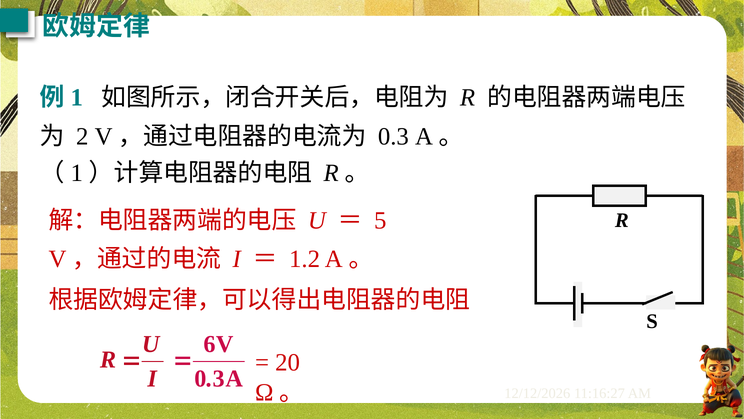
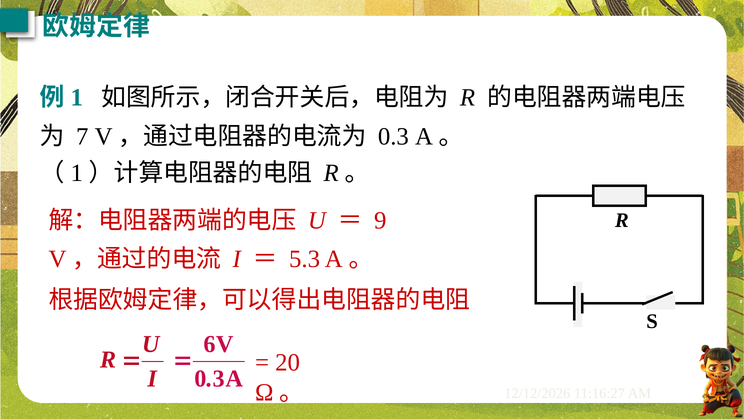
2: 2 -> 7
5: 5 -> 9
1.2: 1.2 -> 5.3
